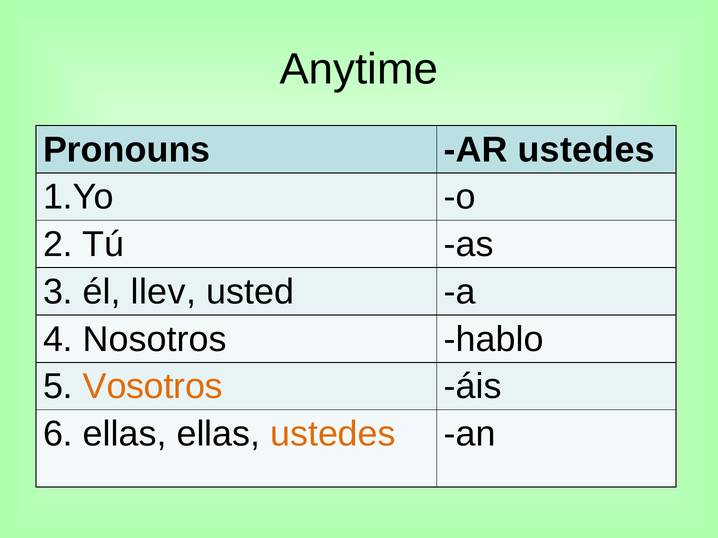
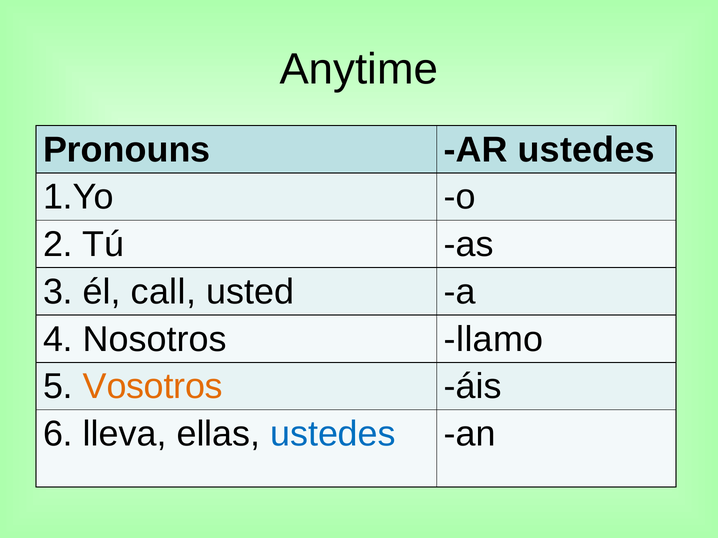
llev: llev -> call
hablo: hablo -> llamo
6 ellas: ellas -> lleva
ustedes at (333, 434) colour: orange -> blue
